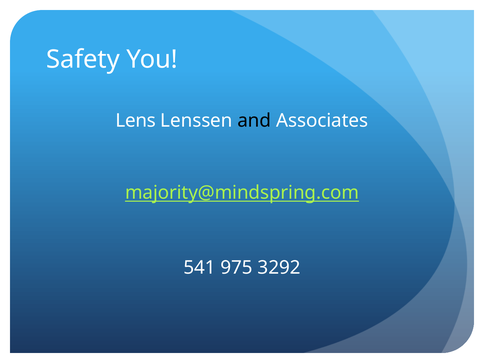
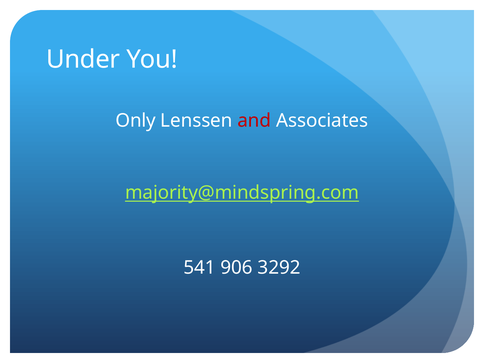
Safety: Safety -> Under
Lens: Lens -> Only
and colour: black -> red
975: 975 -> 906
